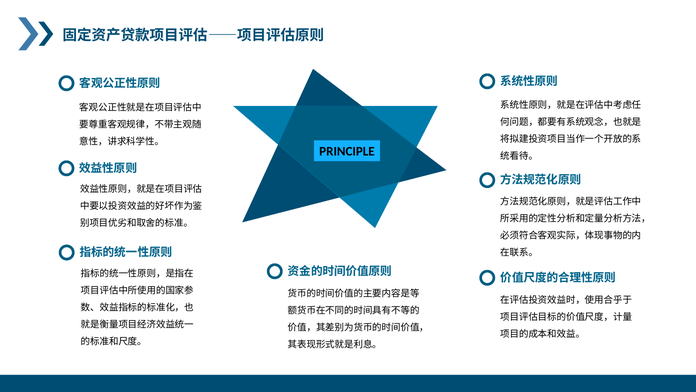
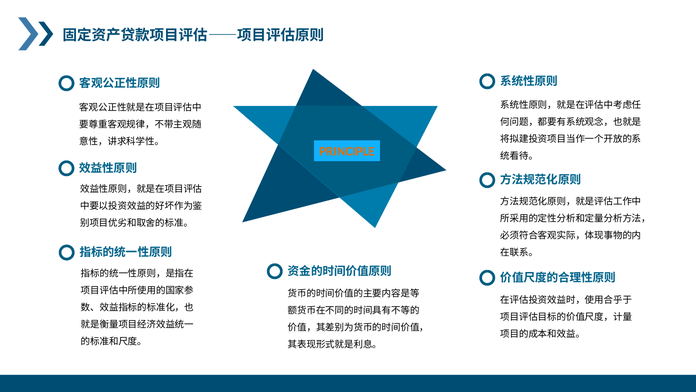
PRINCIPLE colour: black -> orange
